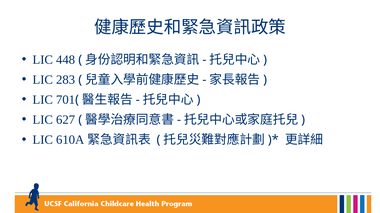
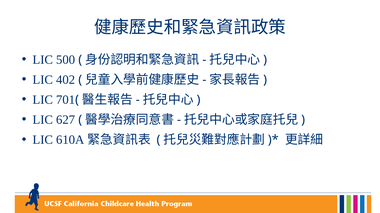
448: 448 -> 500
283: 283 -> 402
